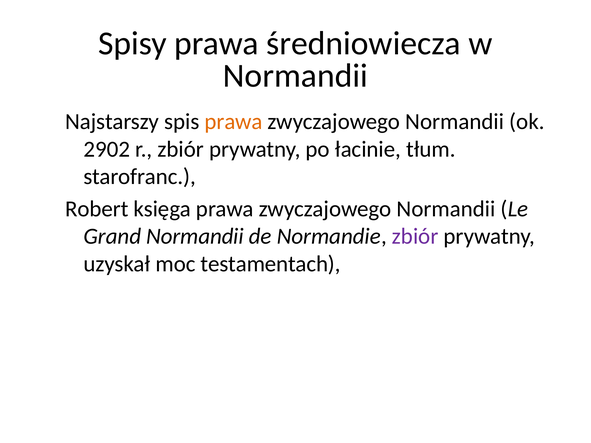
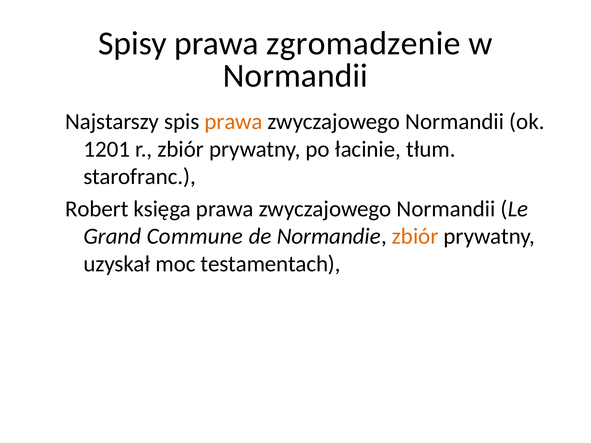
średniowiecza: średniowiecza -> zgromadzenie
2902: 2902 -> 1201
Grand Normandii: Normandii -> Commune
zbiór at (415, 236) colour: purple -> orange
